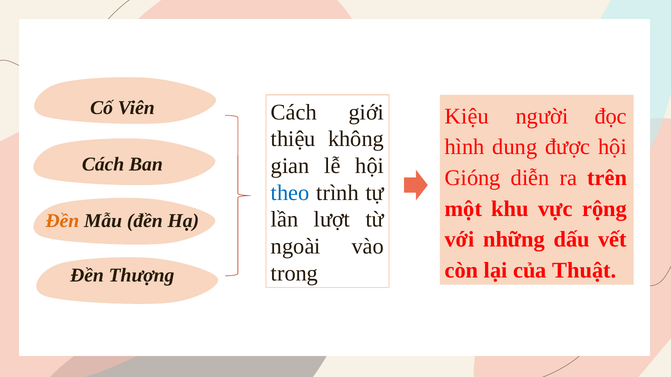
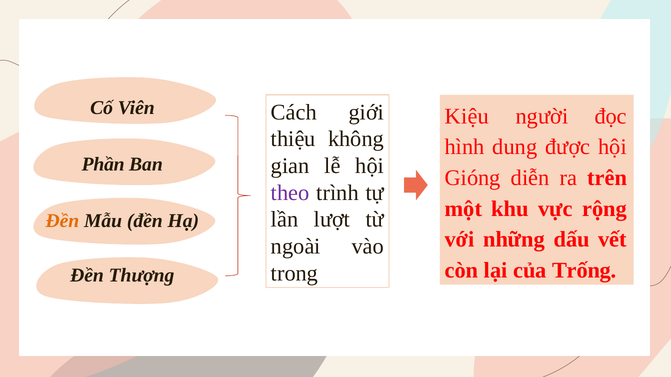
Cách at (103, 164): Cách -> Phần
theo colour: blue -> purple
Thuật: Thuật -> Trống
